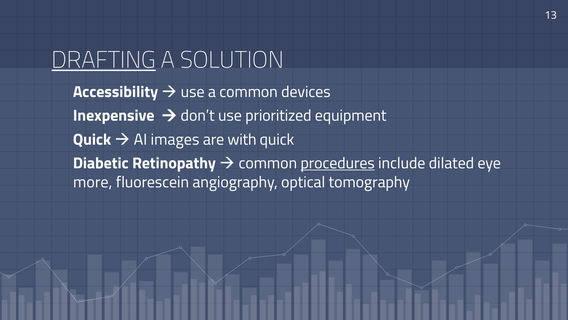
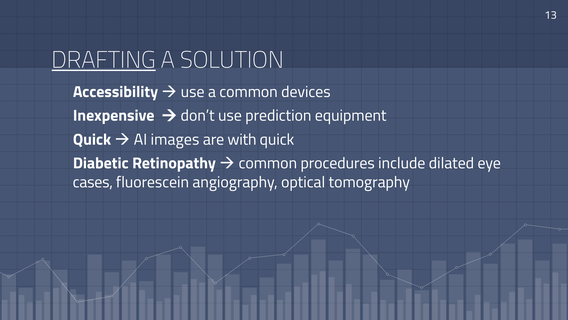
prioritized: prioritized -> prediction
procedures underline: present -> none
more: more -> cases
